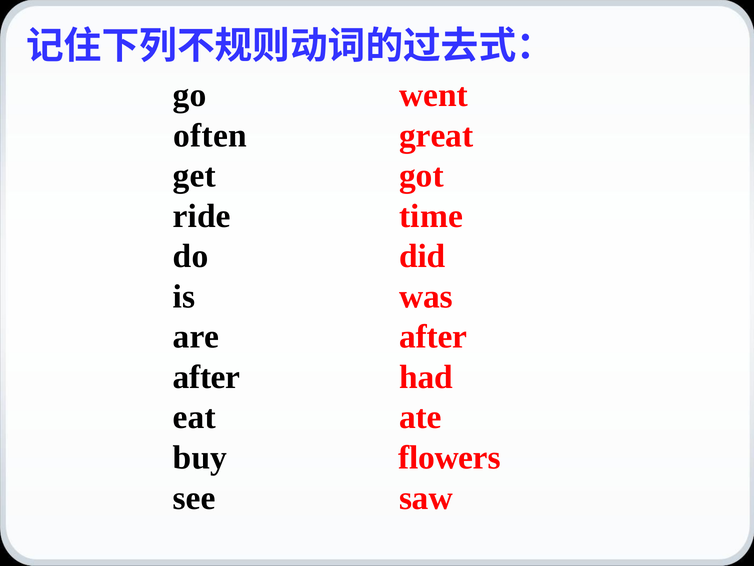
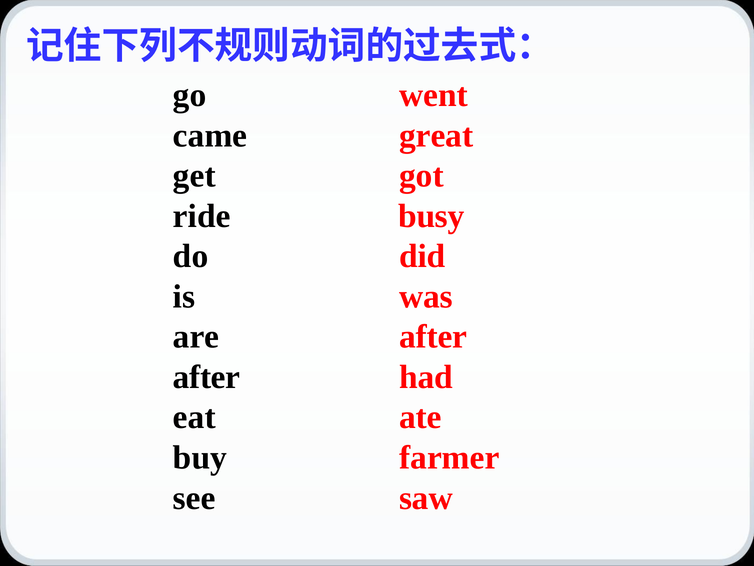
often: often -> came
time: time -> busy
flowers: flowers -> farmer
